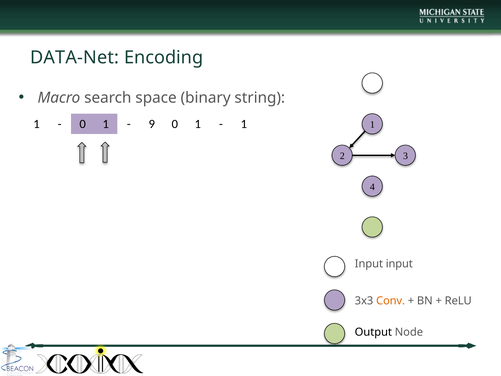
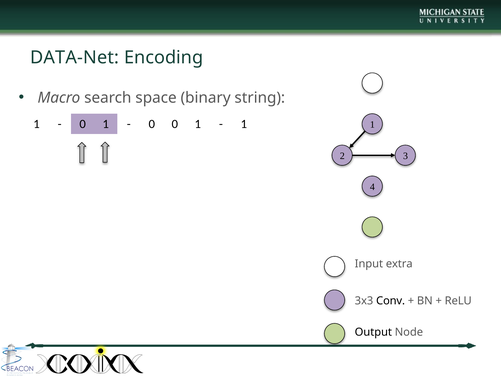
9 at (152, 124): 9 -> 0
Input input: input -> extra
Conv colour: orange -> black
